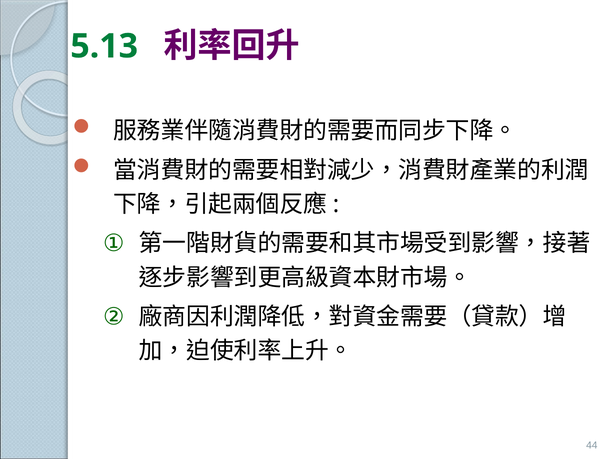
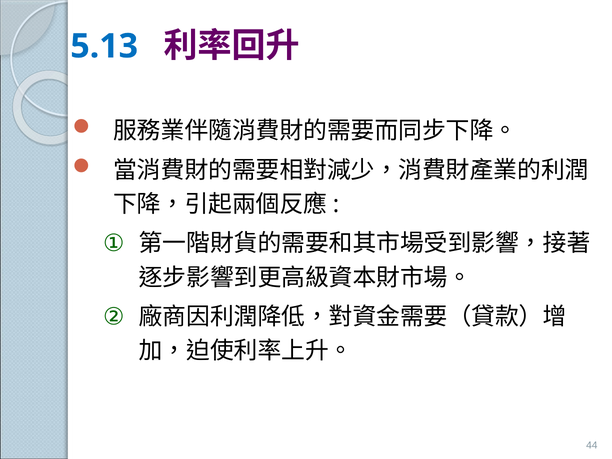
5.13 colour: green -> blue
